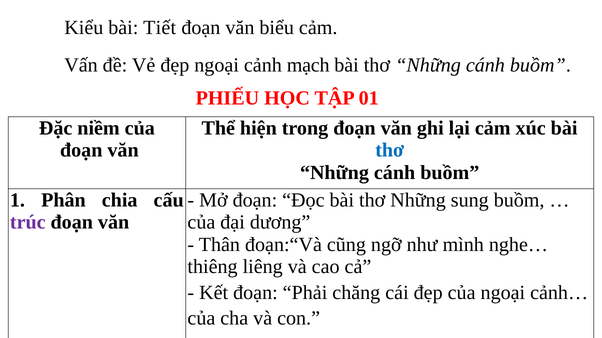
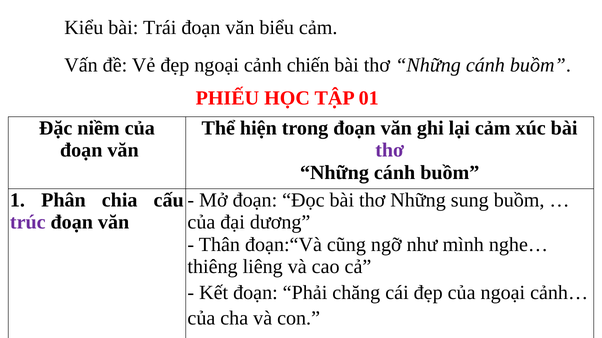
Tiết: Tiết -> Trái
mạch: mạch -> chiến
thơ at (390, 150) colour: blue -> purple
